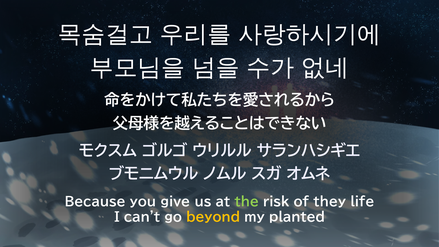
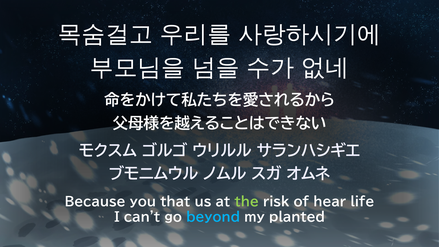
give: give -> that
they: they -> hear
beyond colour: yellow -> light blue
